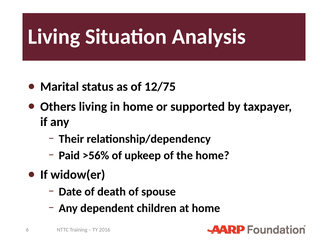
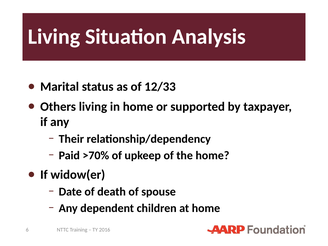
12/75: 12/75 -> 12/33
>56%: >56% -> >70%
